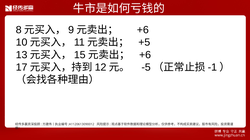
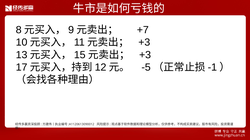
+6 at (143, 30): +6 -> +7
+5 at (144, 43): +5 -> +3
+6 at (145, 55): +6 -> +3
